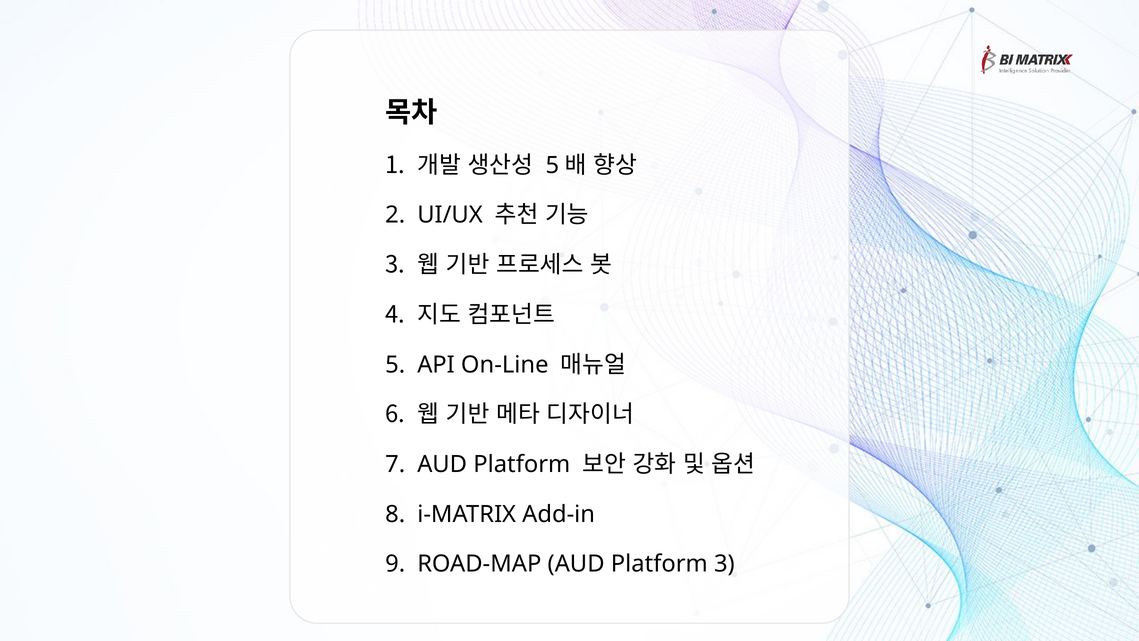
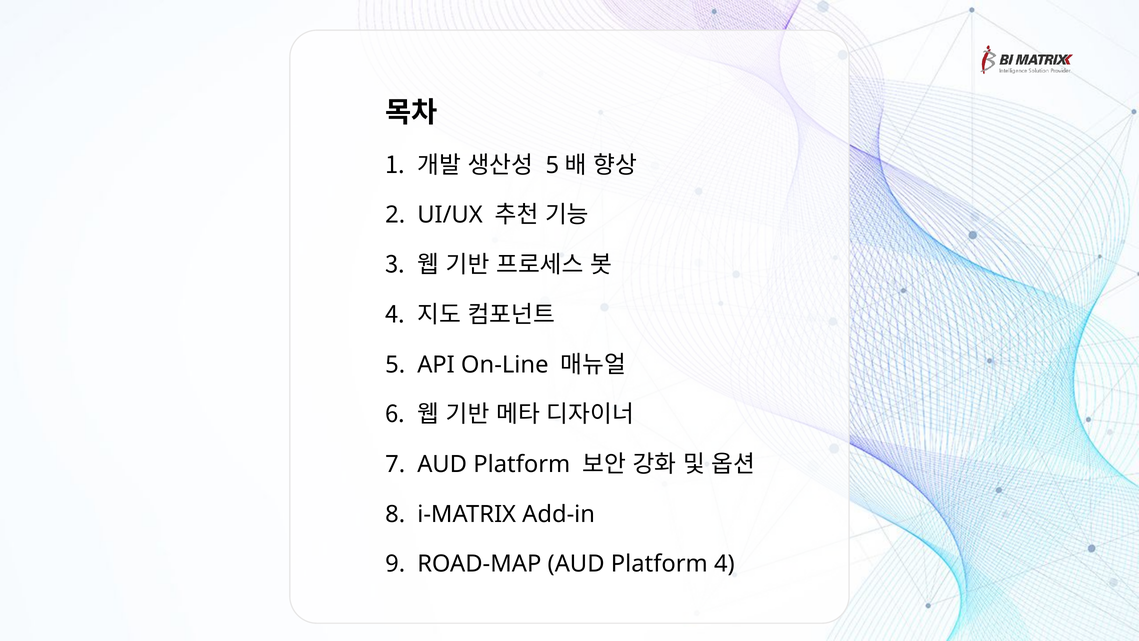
Platform 3: 3 -> 4
